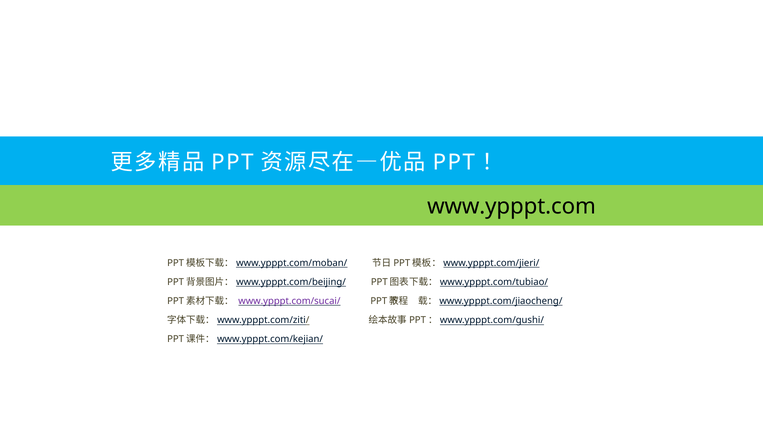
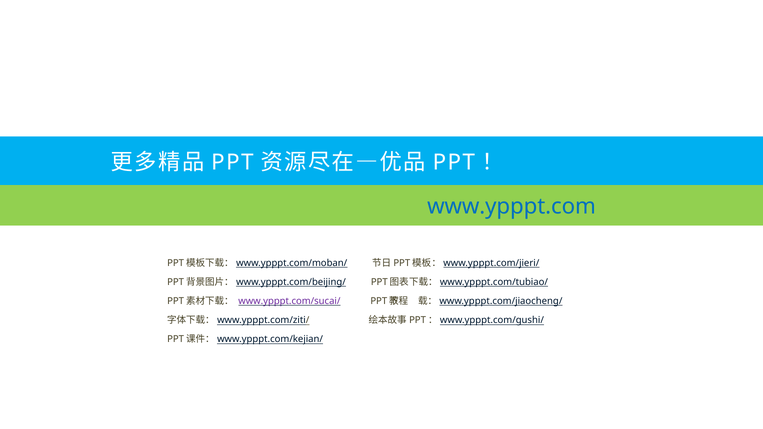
www.ypppt.com colour: black -> blue
